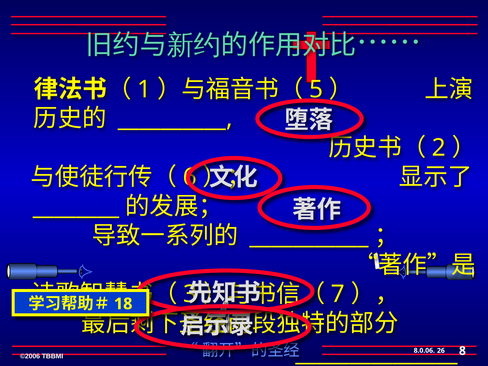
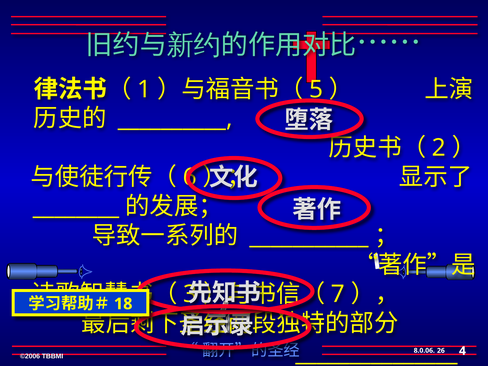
8 at (462, 351): 8 -> 4
